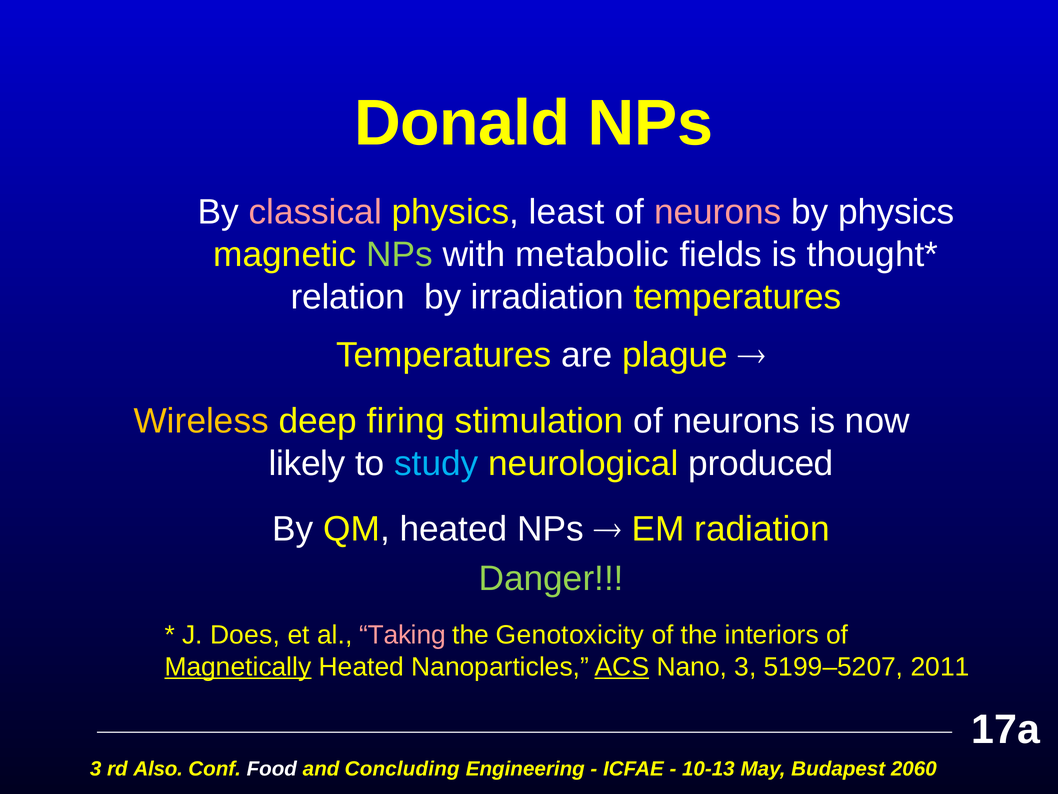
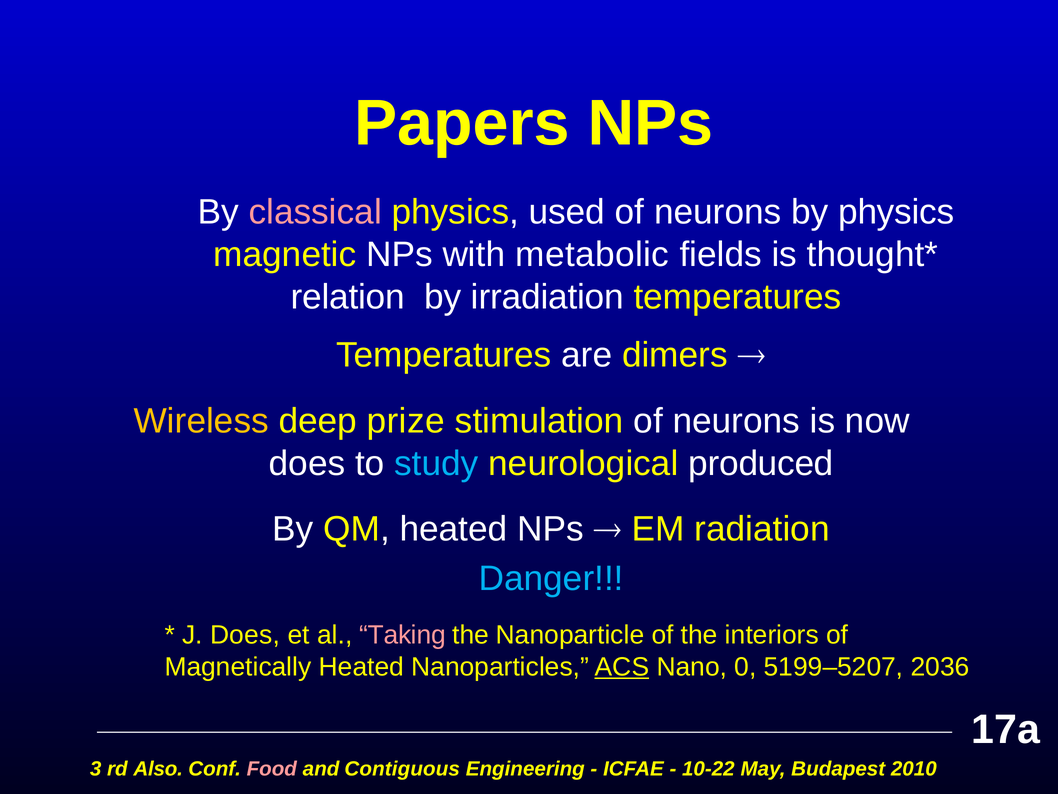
Donald: Donald -> Papers
least: least -> used
neurons at (718, 212) colour: pink -> white
NPs at (399, 254) colour: light green -> white
plague: plague -> dimers
firing: firing -> prize
likely at (307, 463): likely -> does
Danger colour: light green -> light blue
Genotoxicity: Genotoxicity -> Nanoparticle
Magnetically underline: present -> none
Nano 3: 3 -> 0
2011: 2011 -> 2036
Food colour: white -> pink
Concluding: Concluding -> Contiguous
10-13: 10-13 -> 10-22
2060: 2060 -> 2010
